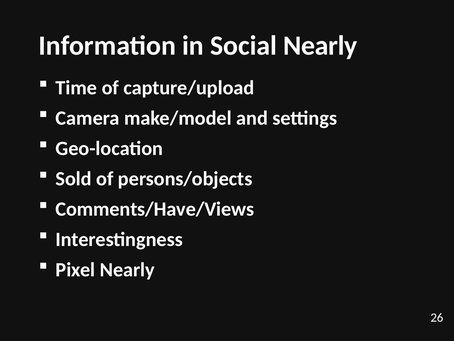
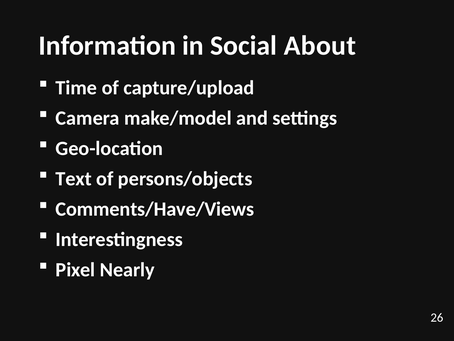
Social Nearly: Nearly -> About
Sold: Sold -> Text
